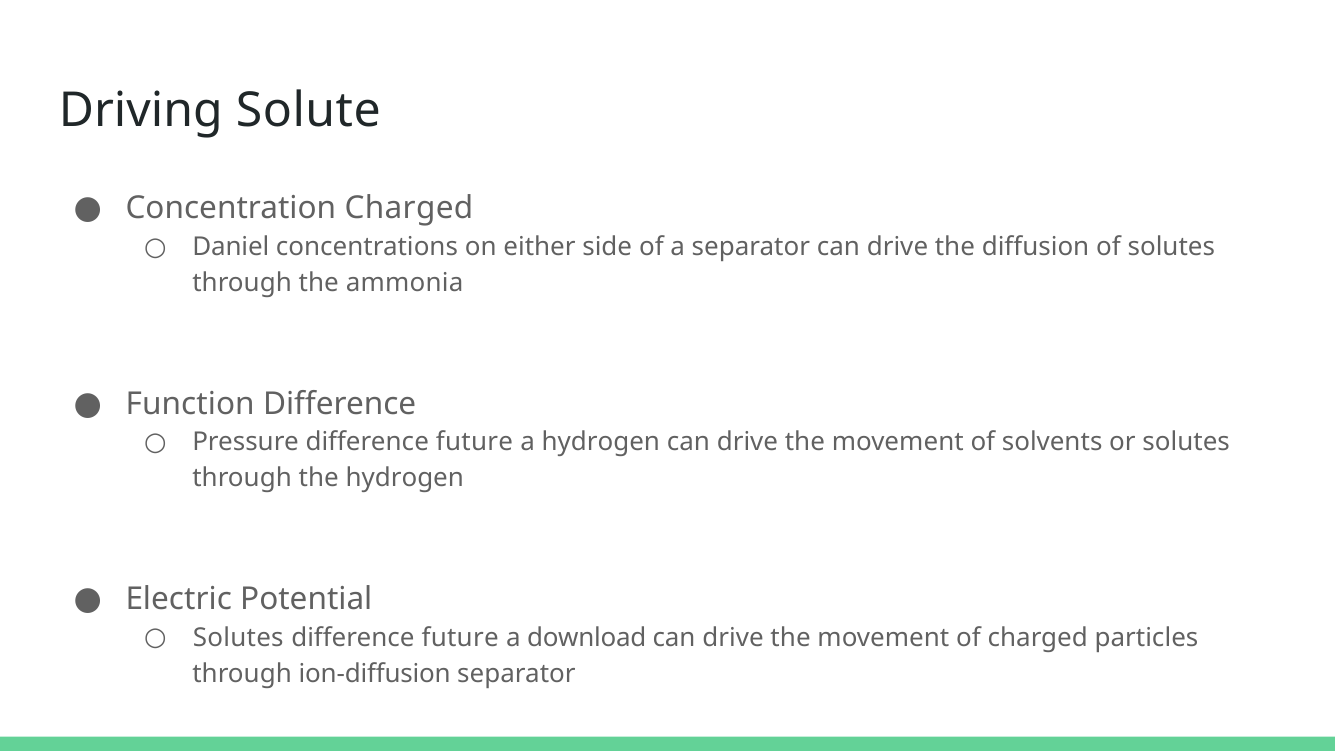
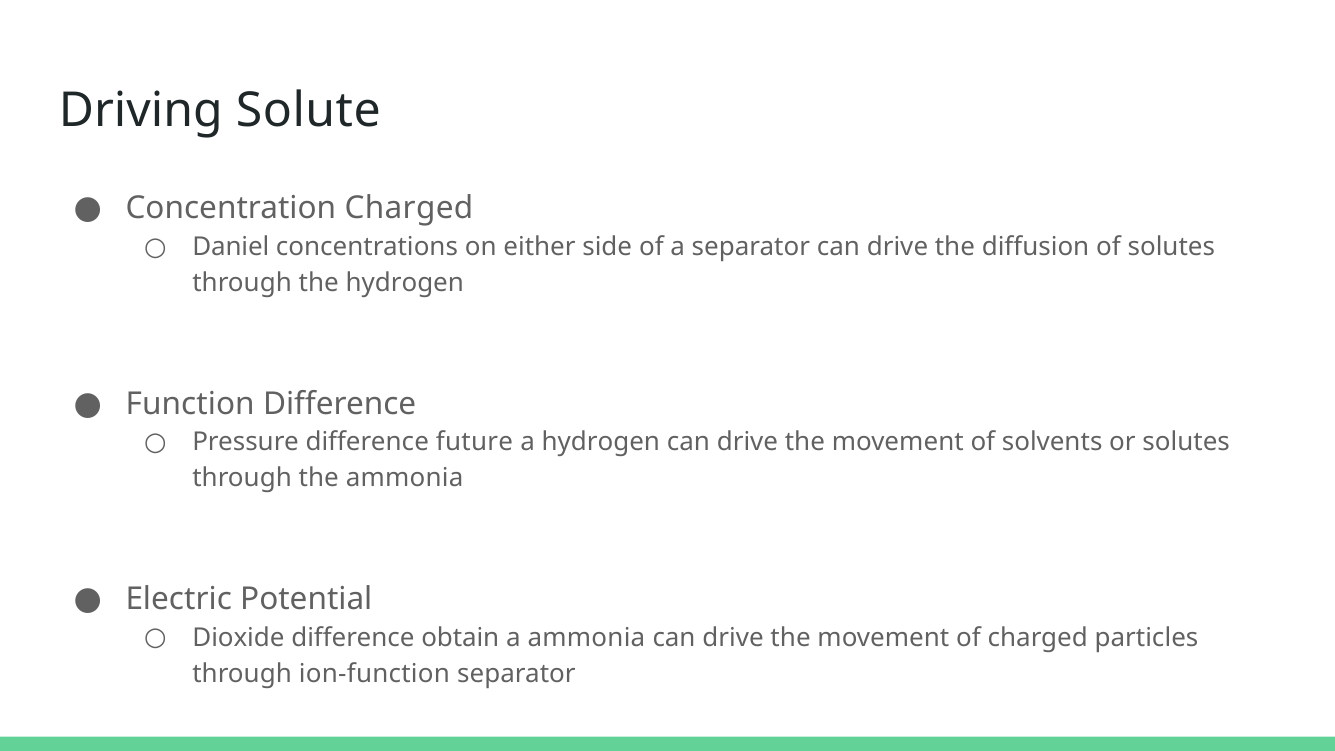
the ammonia: ammonia -> hydrogen
the hydrogen: hydrogen -> ammonia
Solutes at (238, 638): Solutes -> Dioxide
future at (460, 638): future -> obtain
a download: download -> ammonia
ion-diffusion: ion-diffusion -> ion-function
